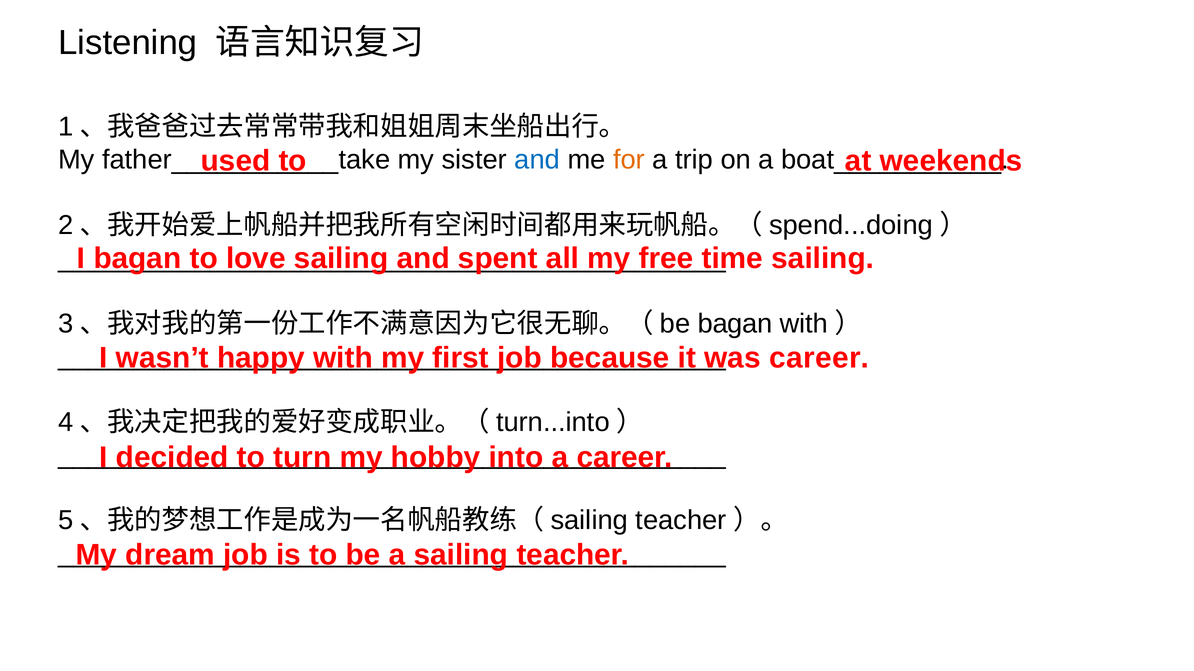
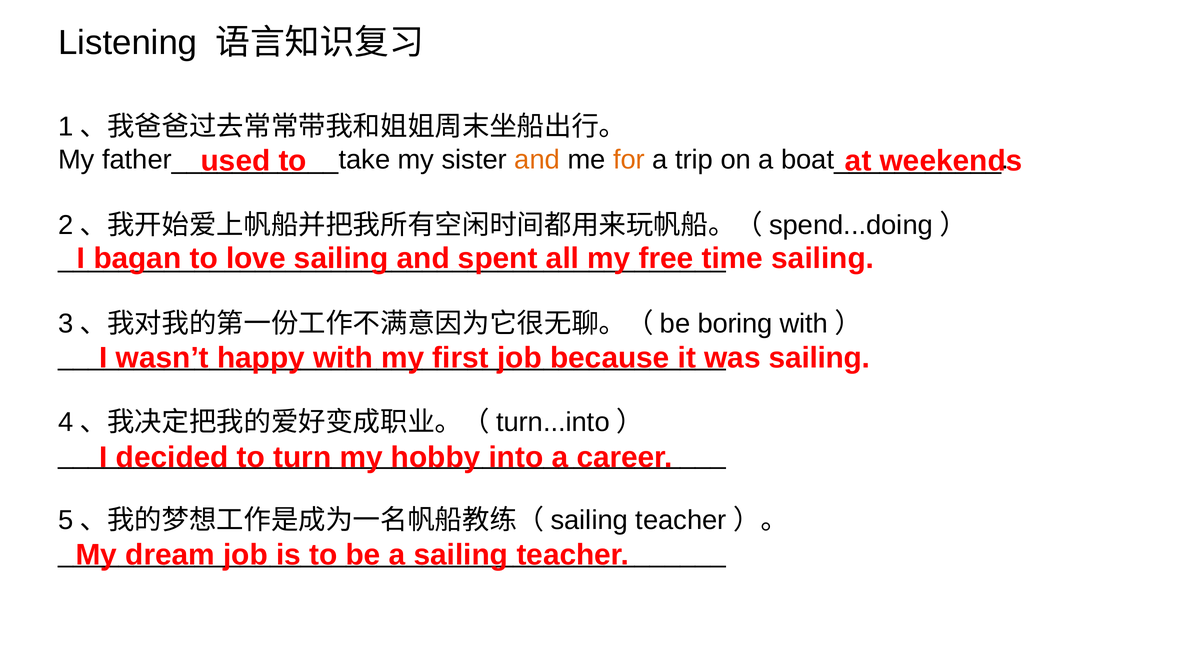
and at (537, 160) colour: blue -> orange
bagan at (735, 324): bagan -> boring
was career: career -> sailing
